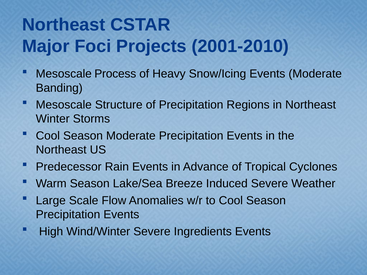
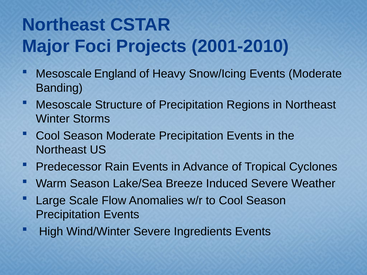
Process: Process -> England
